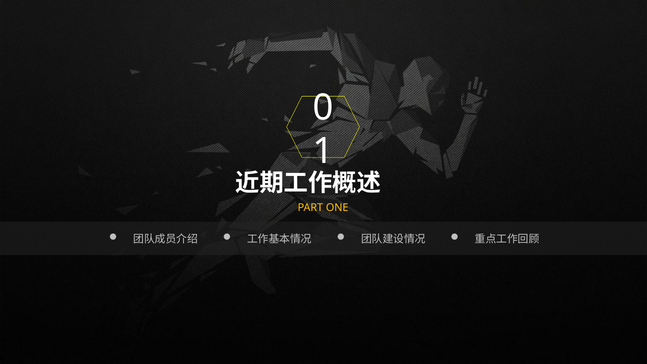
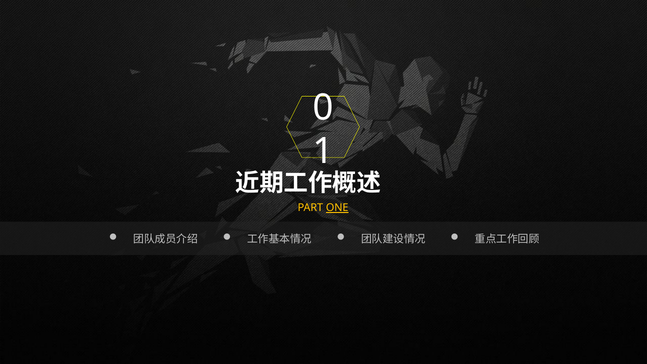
ONE underline: none -> present
